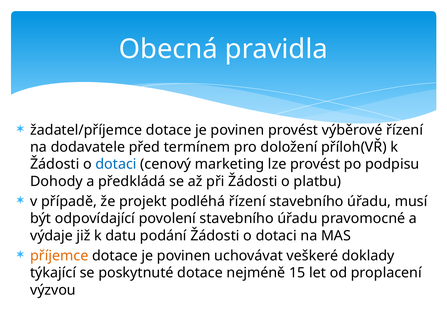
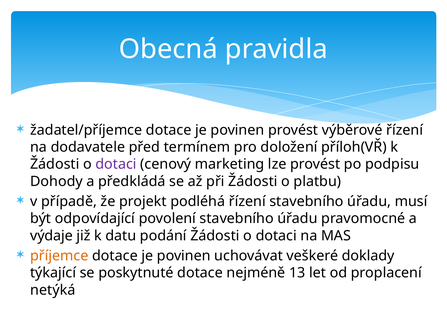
dotaci at (116, 164) colour: blue -> purple
15: 15 -> 13
výzvou: výzvou -> netýká
